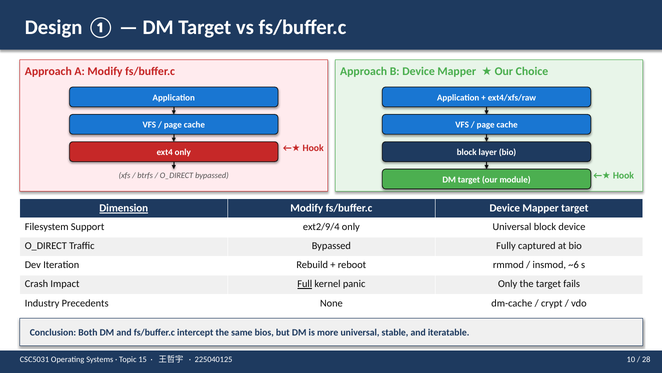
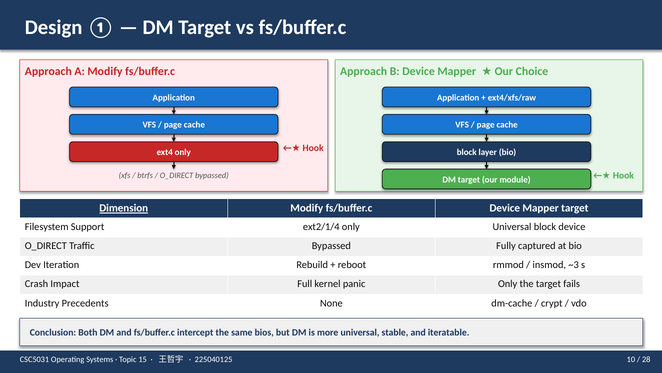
ext2/9/4: ext2/9/4 -> ext2/1/4
~6: ~6 -> ~3
Full underline: present -> none
